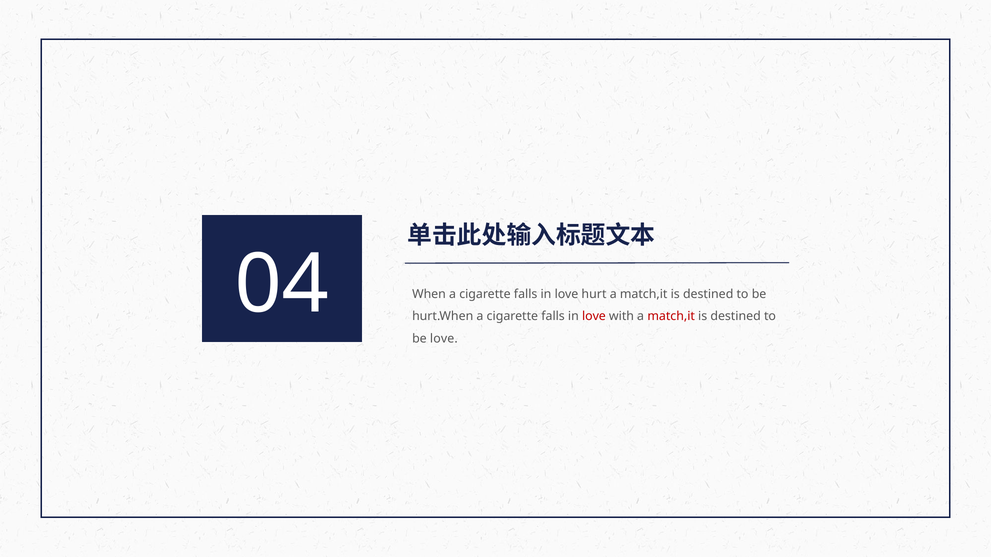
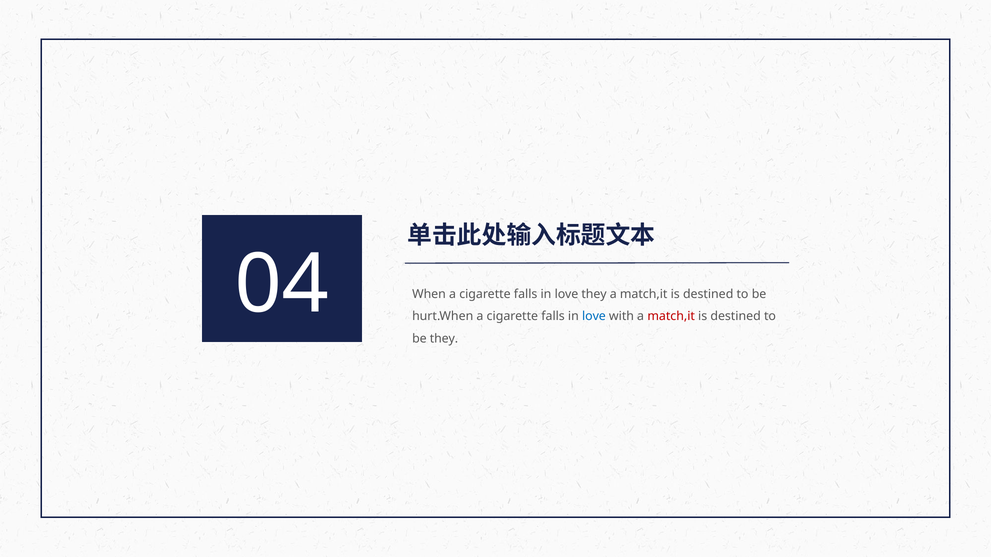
love hurt: hurt -> they
love at (594, 317) colour: red -> blue
be love: love -> they
